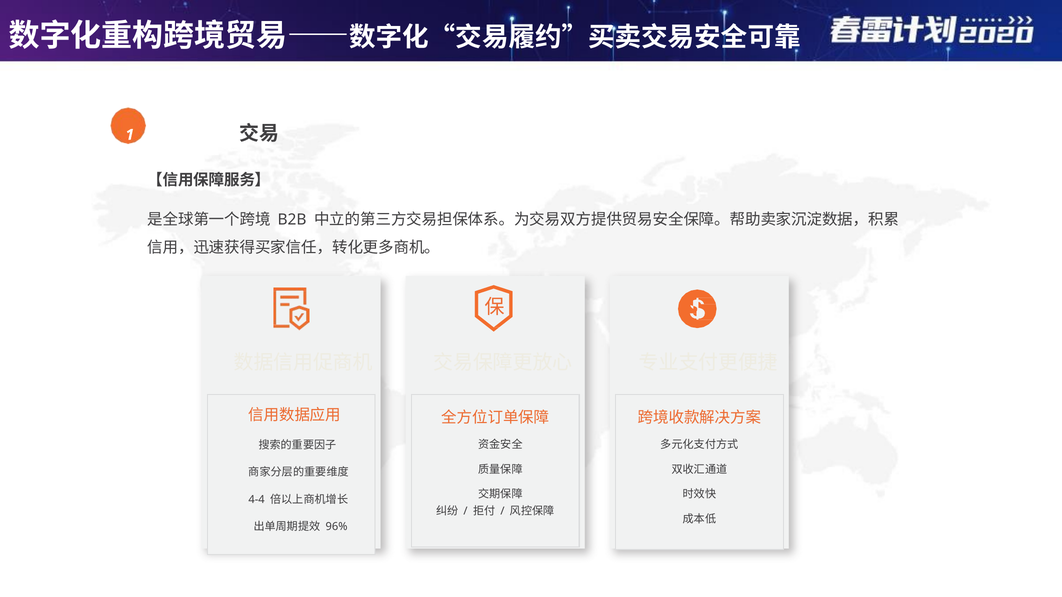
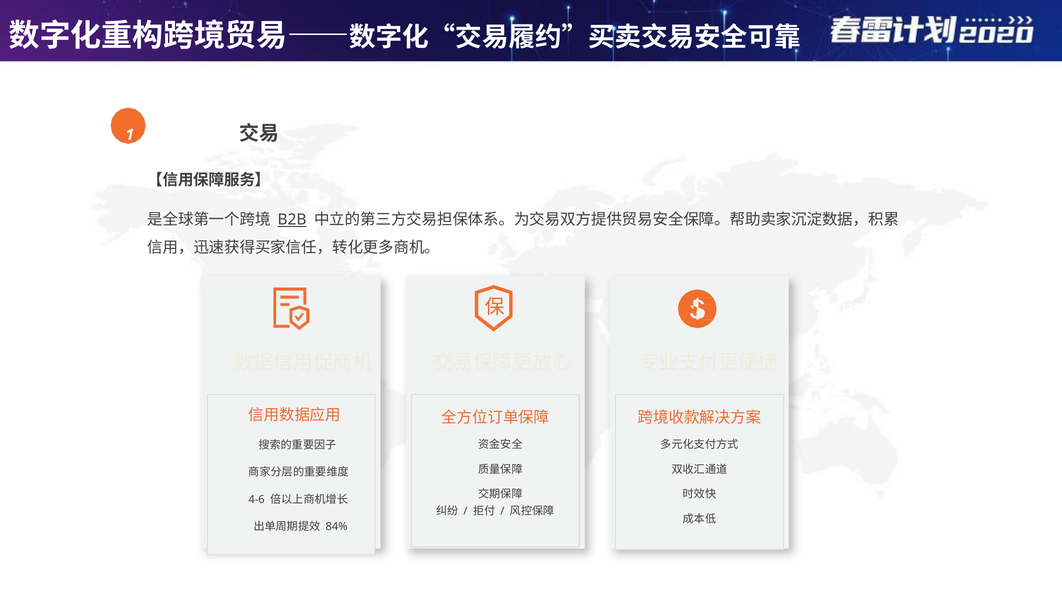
B2B underline: none -> present
4-4: 4-4 -> 4-6
96%: 96% -> 84%
